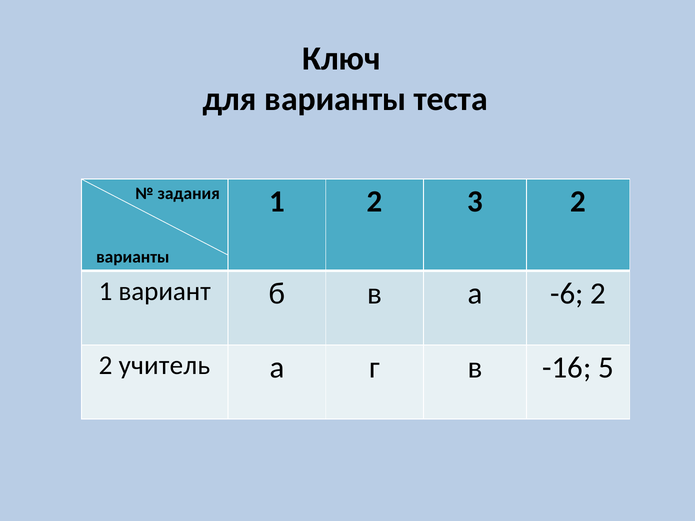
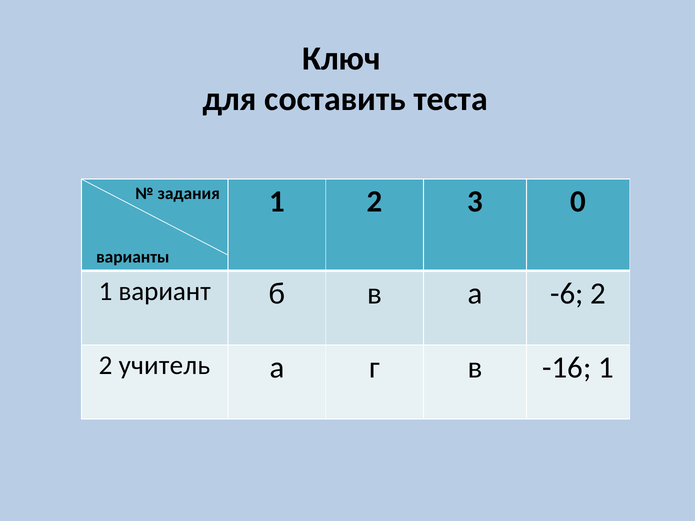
для варианты: варианты -> составить
3 2: 2 -> 0
-16 5: 5 -> 1
